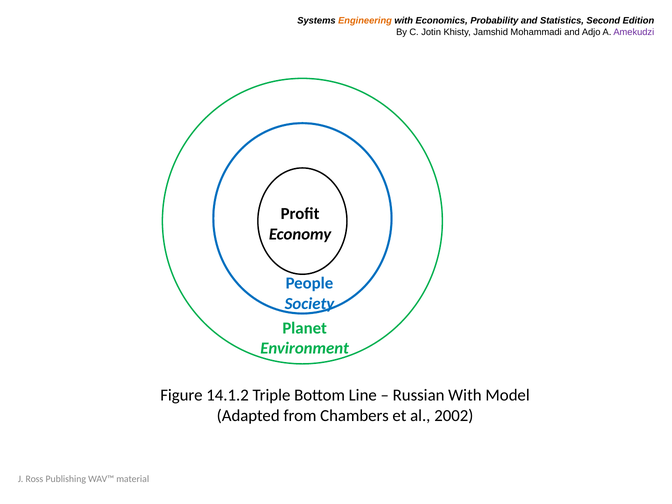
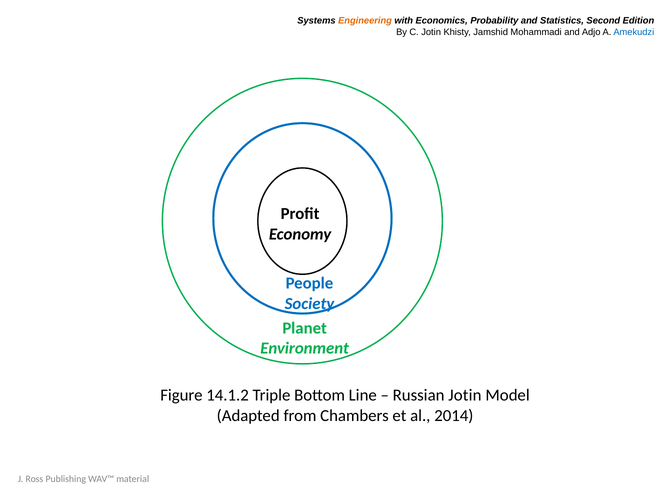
Amekudzi colour: purple -> blue
Russian With: With -> Jotin
2002: 2002 -> 2014
